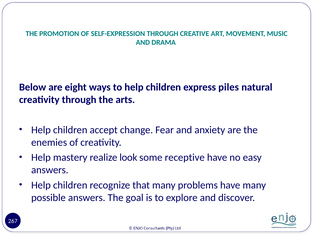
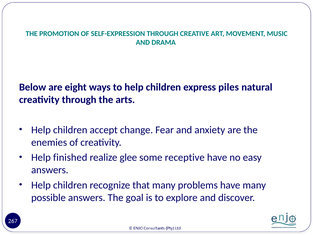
mastery: mastery -> finished
look: look -> glee
